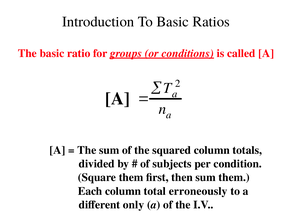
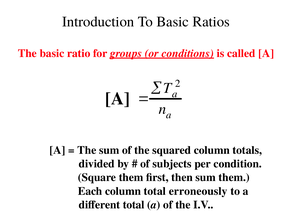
different only: only -> total
